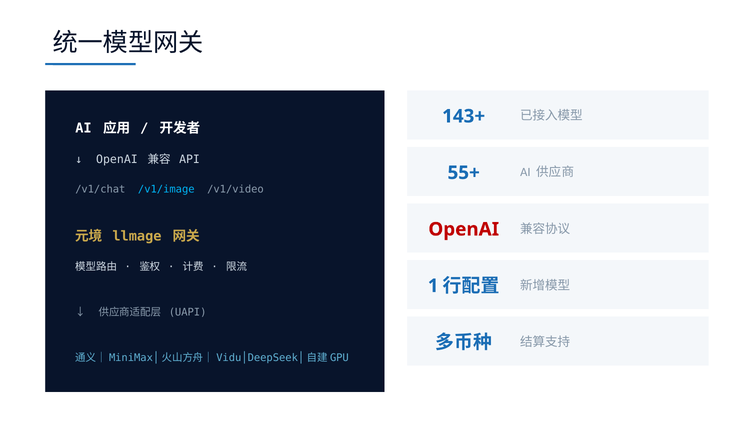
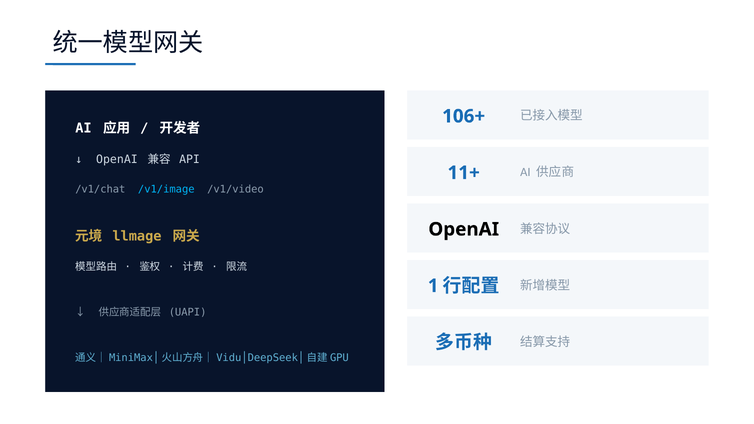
143+: 143+ -> 106+
55+: 55+ -> 11+
OpenAI at (464, 229) colour: red -> black
